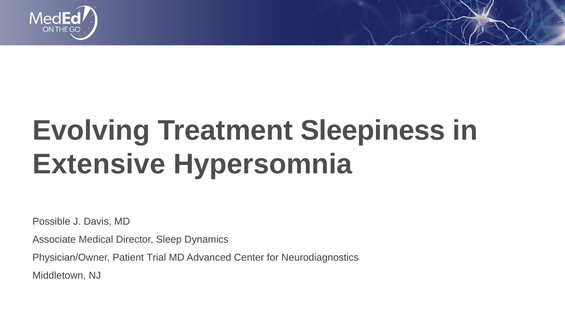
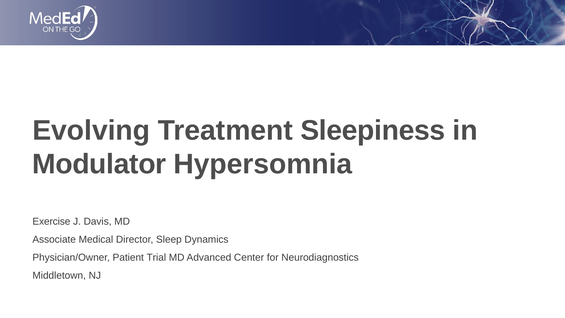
Extensive: Extensive -> Modulator
Possible: Possible -> Exercise
